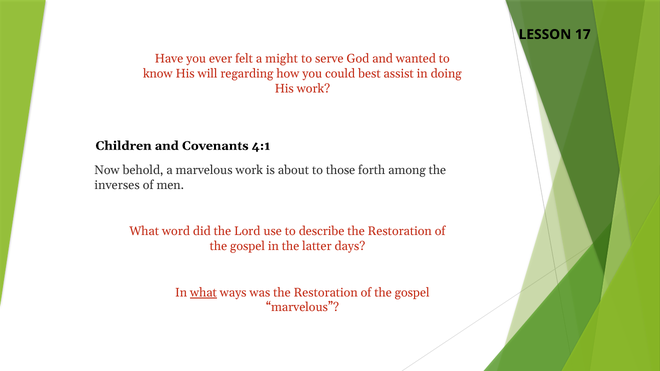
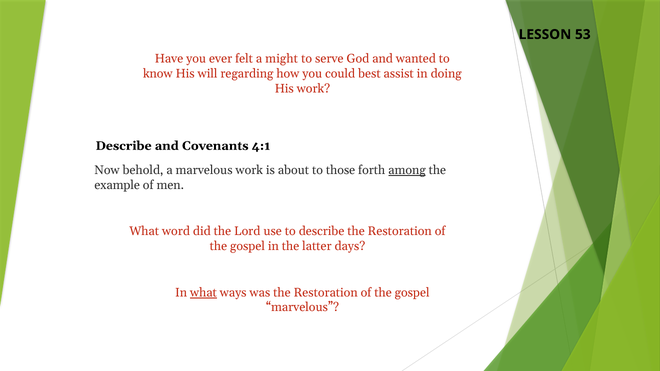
17: 17 -> 53
Children at (124, 146): Children -> Describe
among underline: none -> present
inverses: inverses -> example
